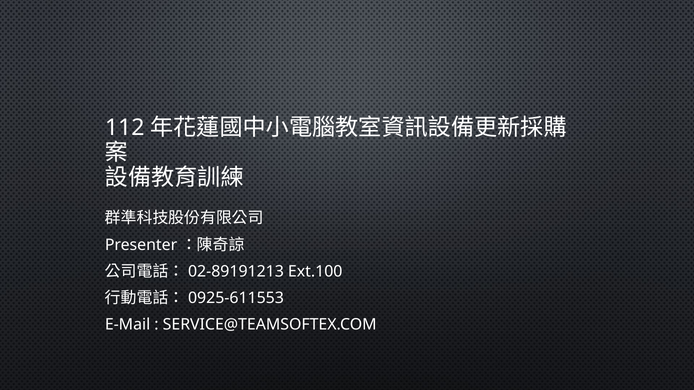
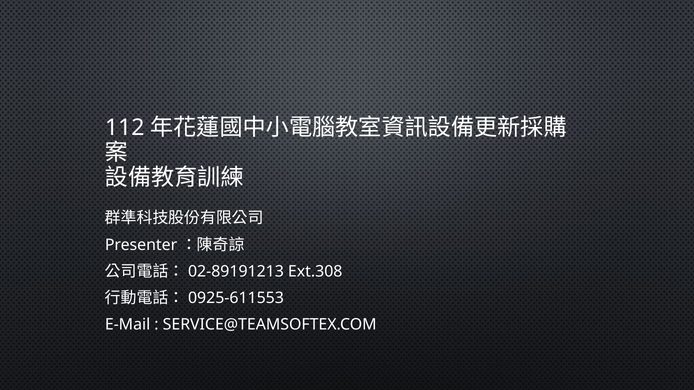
Ext.100: Ext.100 -> Ext.308
